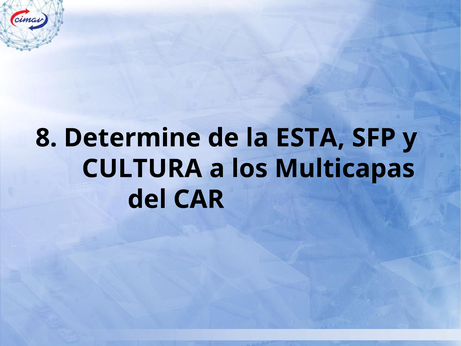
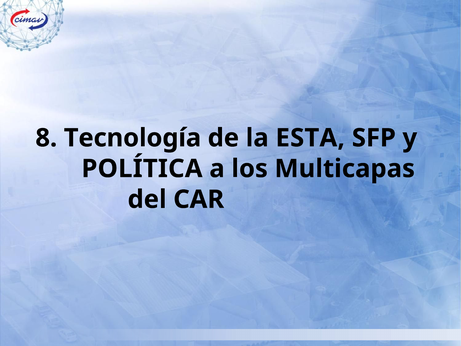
Determine: Determine -> Tecnología
CULTURA: CULTURA -> POLÍTICA
